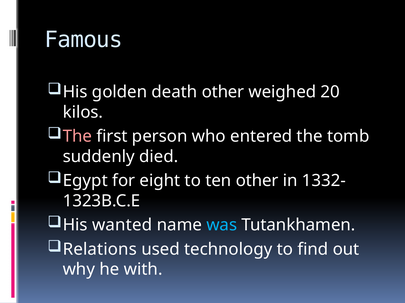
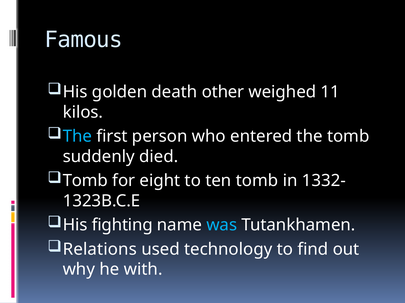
20: 20 -> 11
The at (77, 137) colour: pink -> light blue
Egypt at (85, 181): Egypt -> Tomb
ten other: other -> tomb
wanted: wanted -> fighting
